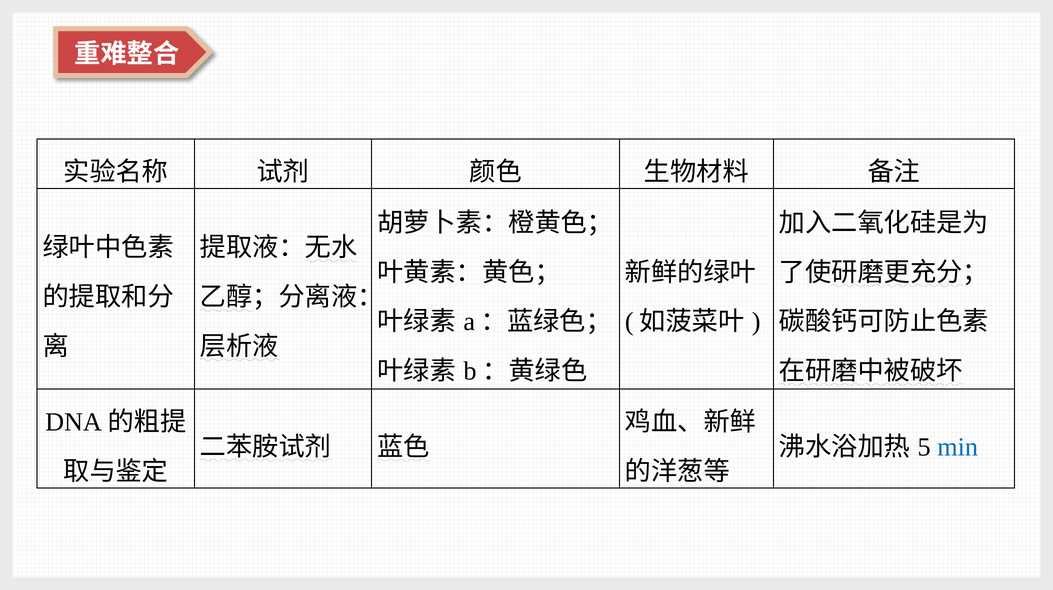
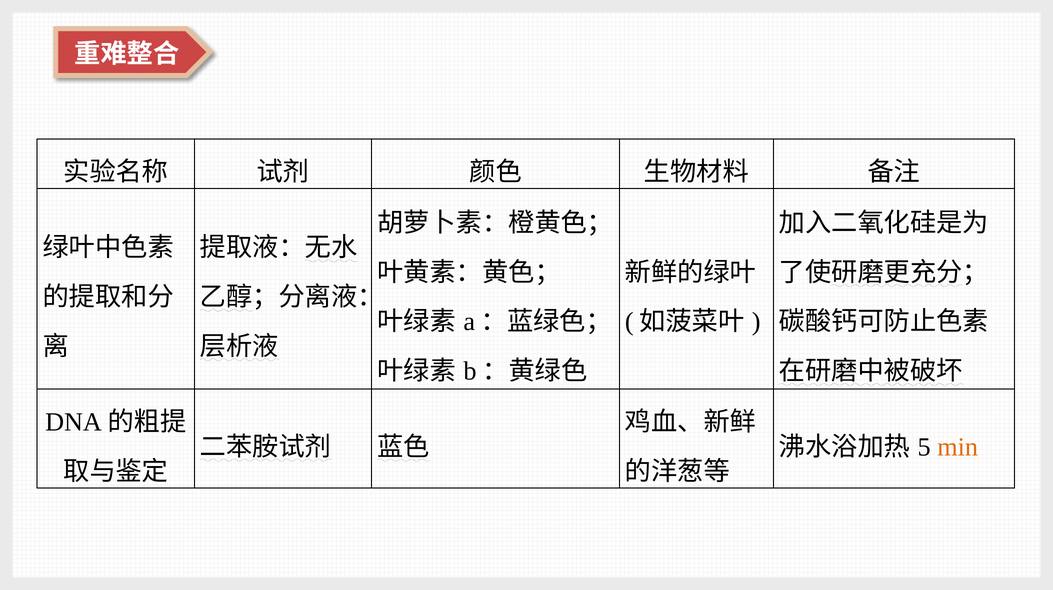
min colour: blue -> orange
